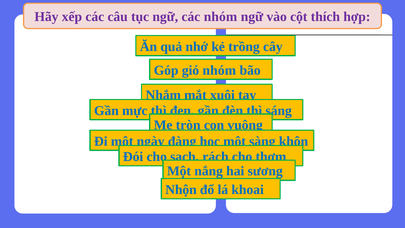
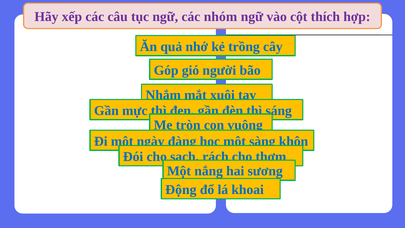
gió nhóm: nhóm -> người
Nhộn: Nhộn -> Động
